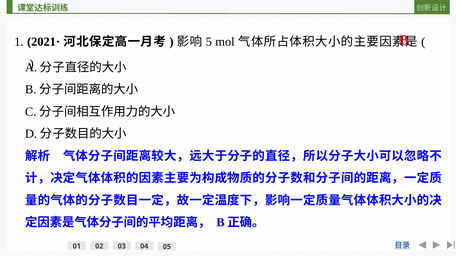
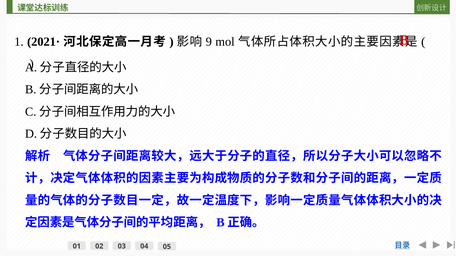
5: 5 -> 9
